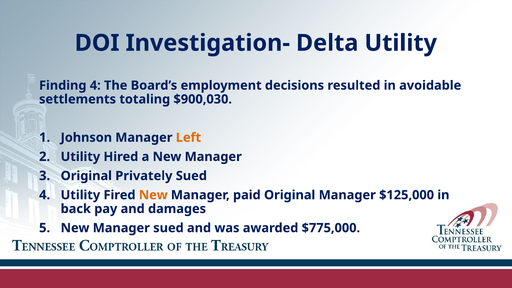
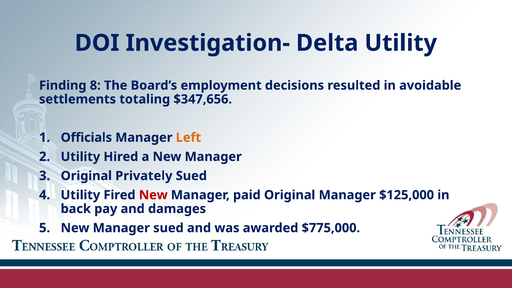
Finding 4: 4 -> 8
$900,030: $900,030 -> $347,656
Johnson: Johnson -> Officials
New at (153, 195) colour: orange -> red
